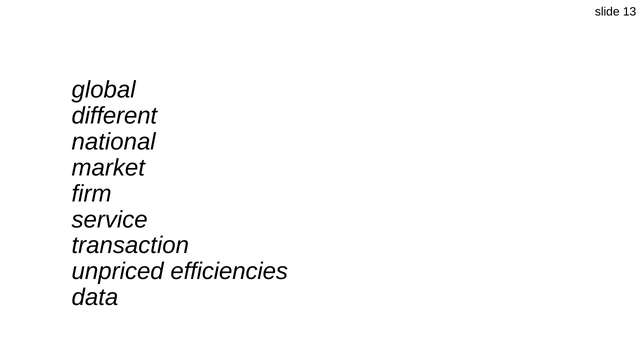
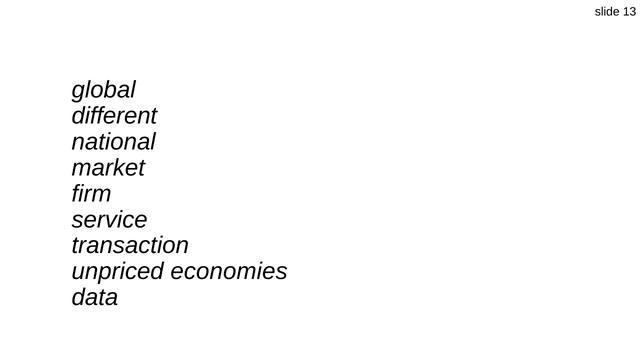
efficiencies: efficiencies -> economies
